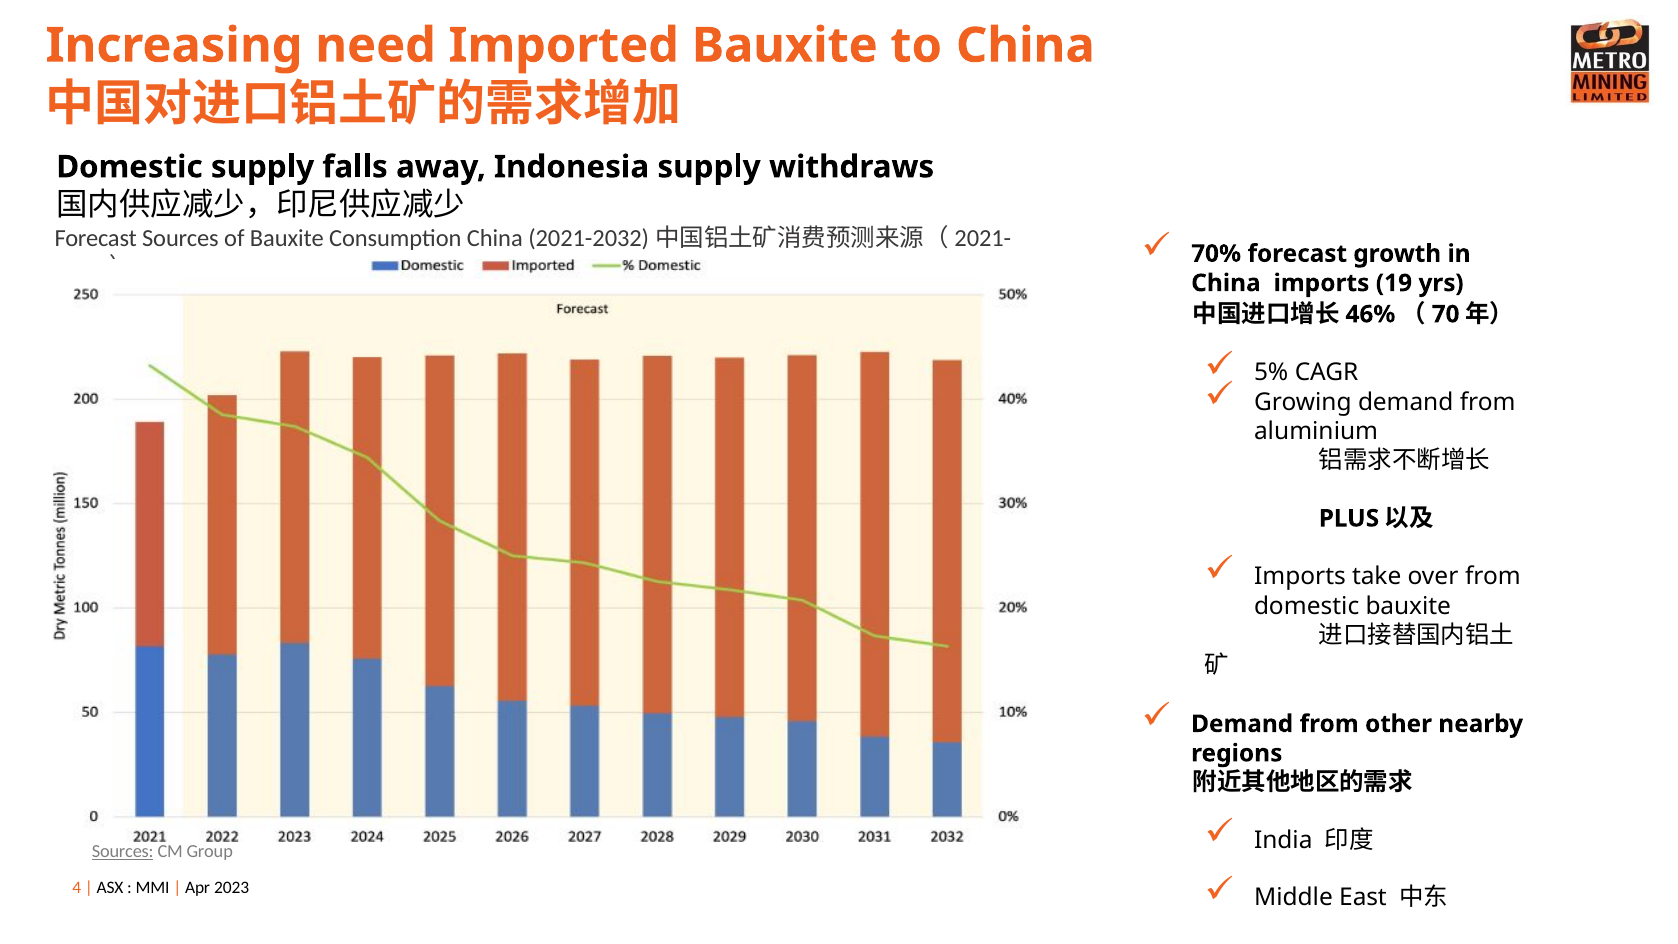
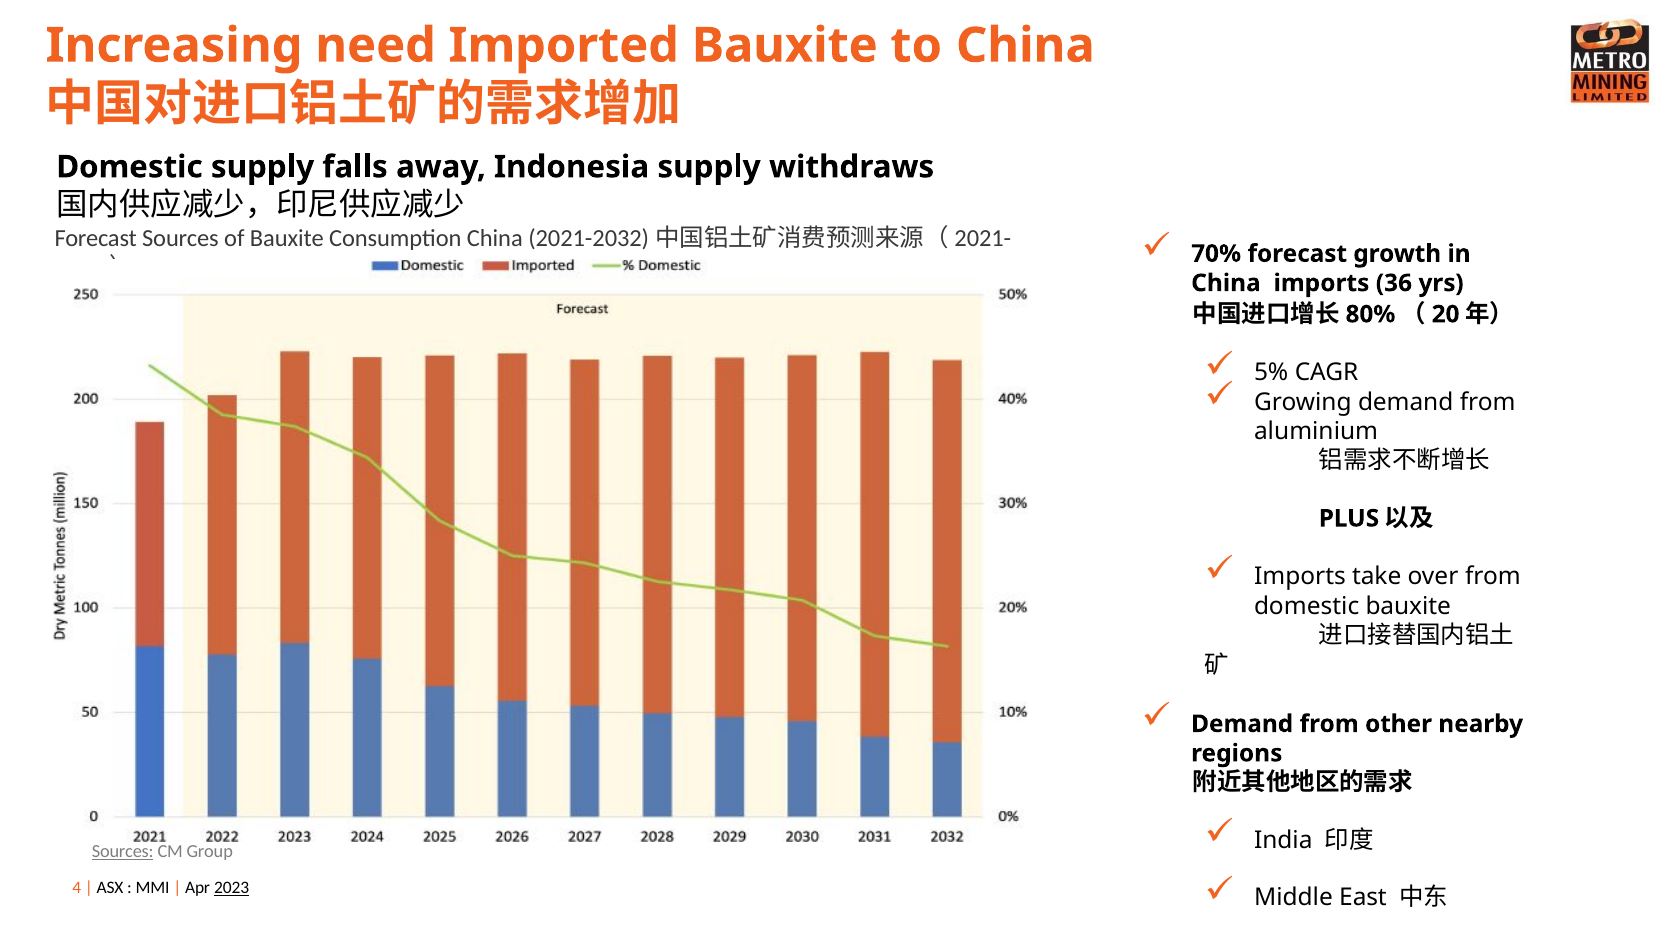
19: 19 -> 36
46%: 46% -> 80%
70: 70 -> 20
2023 underline: none -> present
